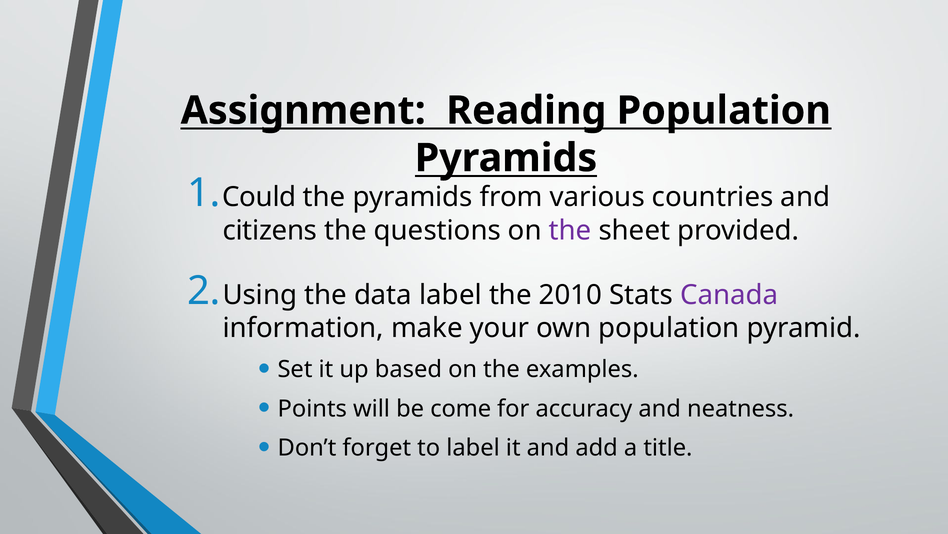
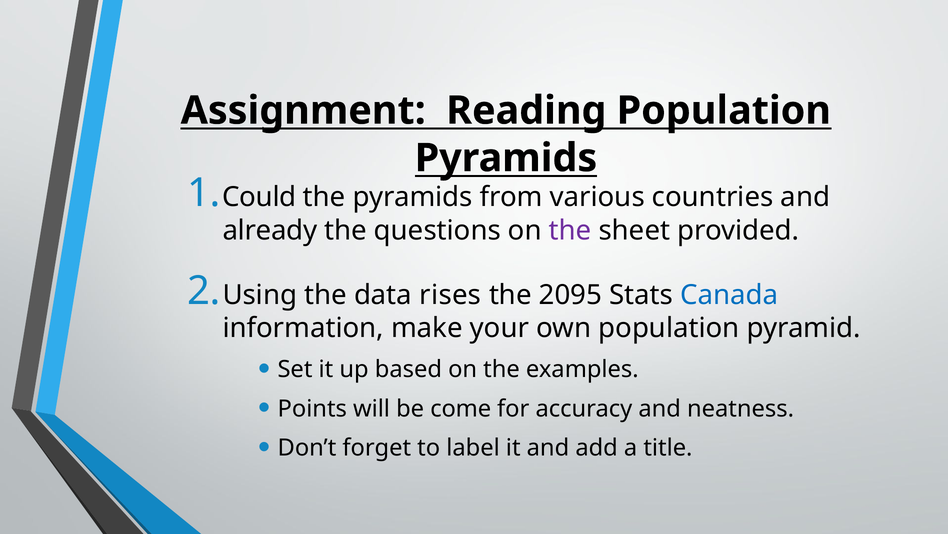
citizens: citizens -> already
data label: label -> rises
2010: 2010 -> 2095
Canada colour: purple -> blue
